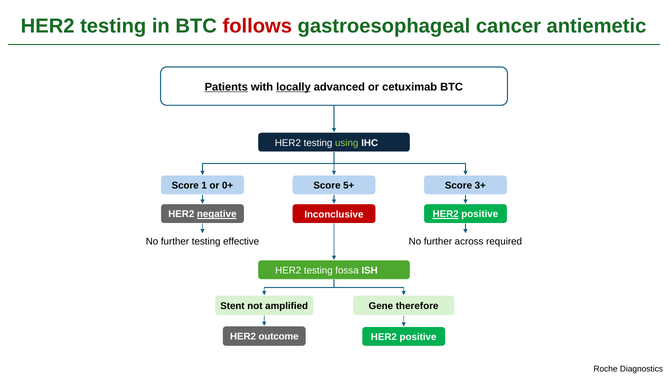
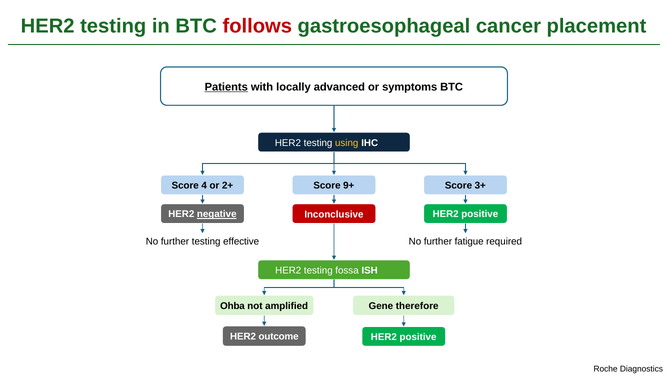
antiemetic: antiemetic -> placement
locally underline: present -> none
cetuximab: cetuximab -> symptoms
using colour: light green -> yellow
1: 1 -> 4
0+: 0+ -> 2+
5+: 5+ -> 9+
HER2 at (446, 214) underline: present -> none
across: across -> fatigue
Stent: Stent -> Ohba
